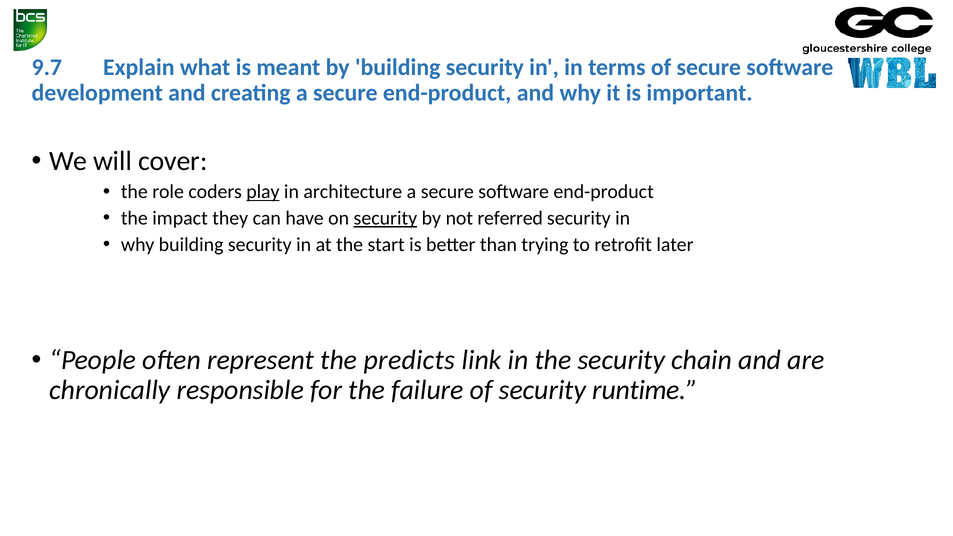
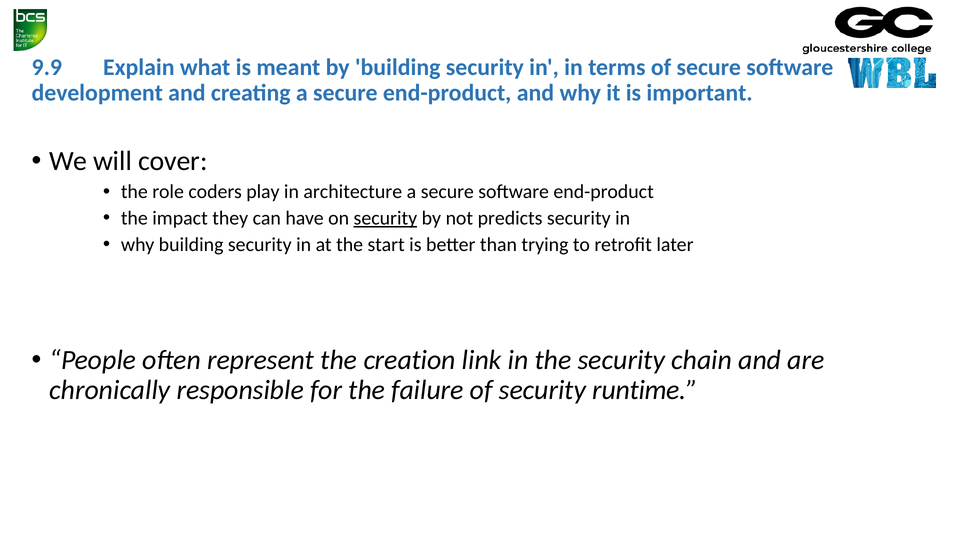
9.7: 9.7 -> 9.9
play underline: present -> none
referred: referred -> predicts
predicts: predicts -> creation
